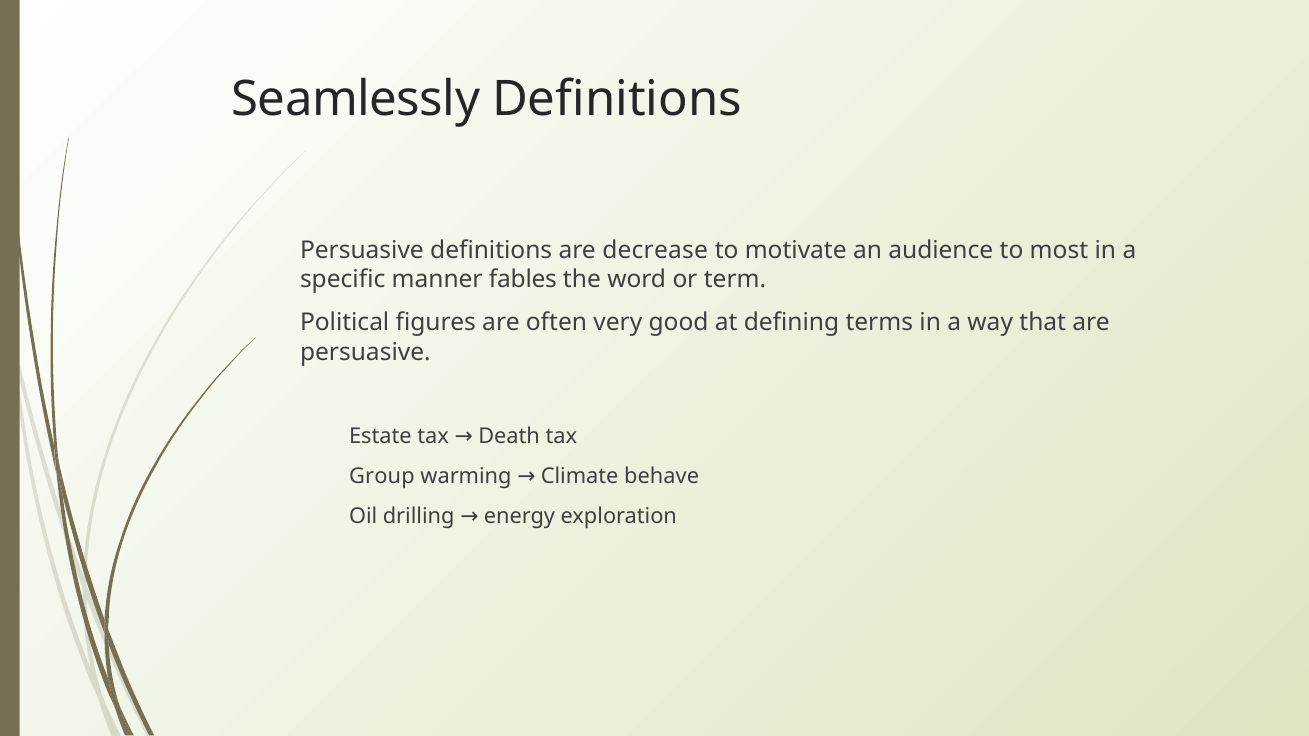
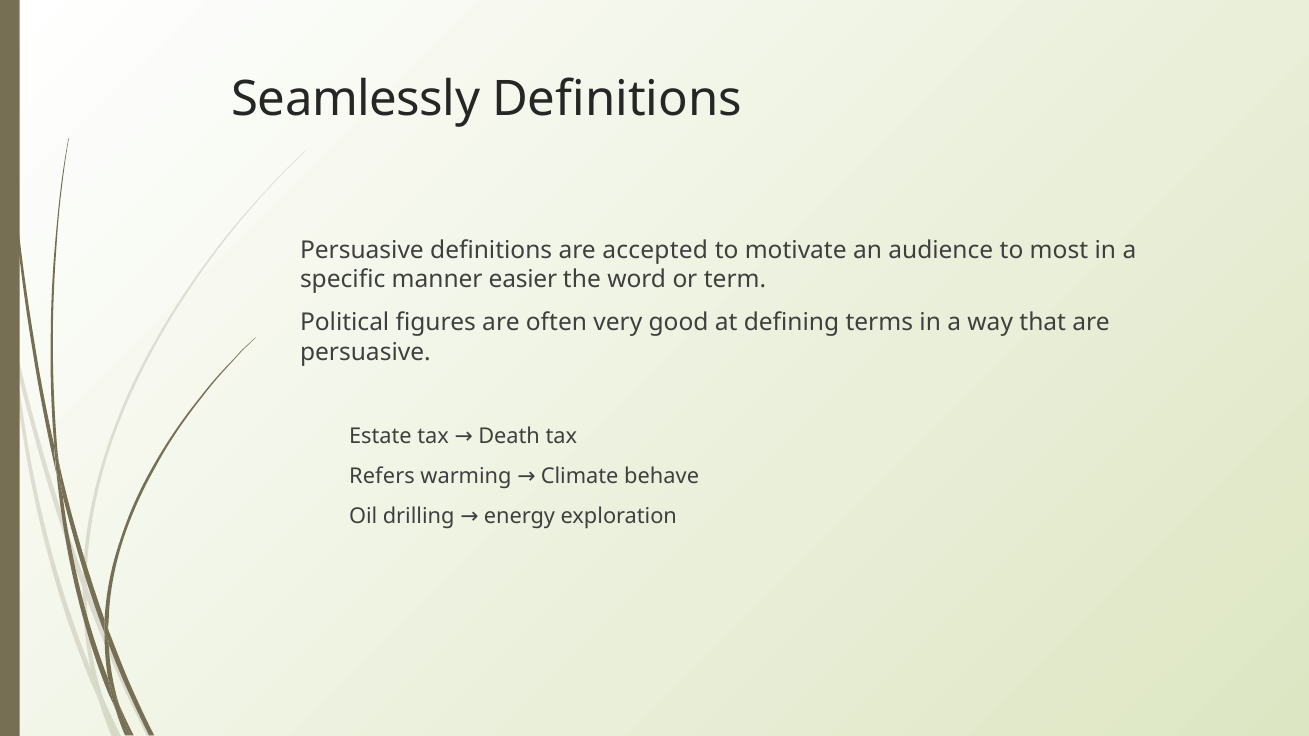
decrease: decrease -> accepted
fables: fables -> easier
Group: Group -> Refers
